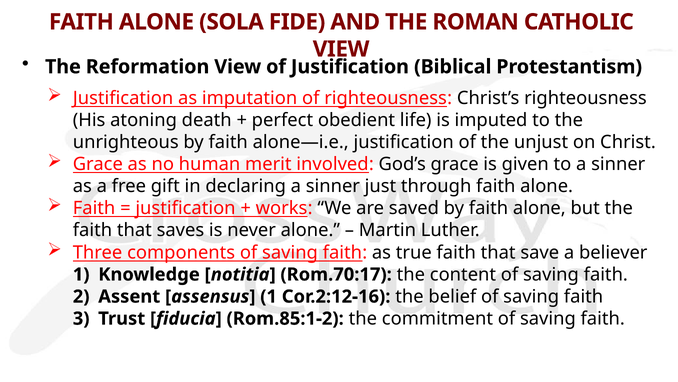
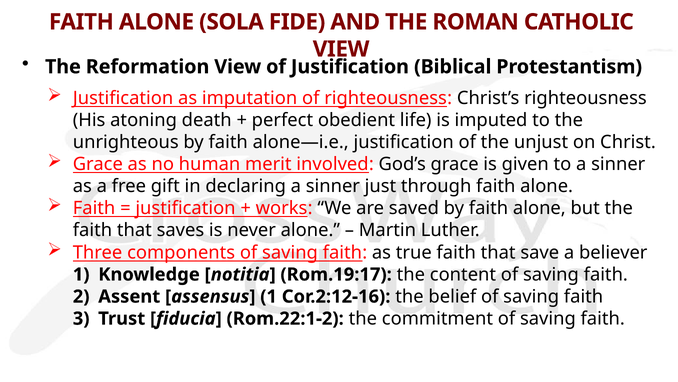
Rom.70:17: Rom.70:17 -> Rom.19:17
Rom.85:1-2: Rom.85:1-2 -> Rom.22:1-2
